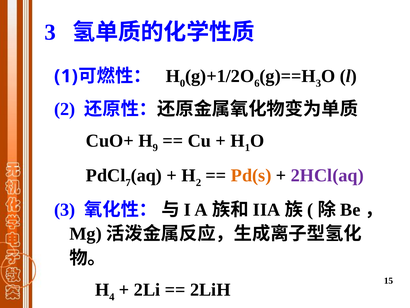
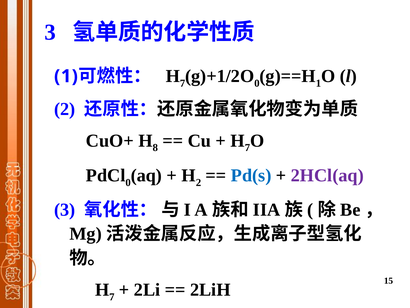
0 at (183, 83): 0 -> 7
6 at (257, 83): 6 -> 0
3 at (318, 83): 3 -> 1
9: 9 -> 8
1 at (247, 148): 1 -> 7
7 at (128, 182): 7 -> 0
Pd(s colour: orange -> blue
4 at (112, 296): 4 -> 7
